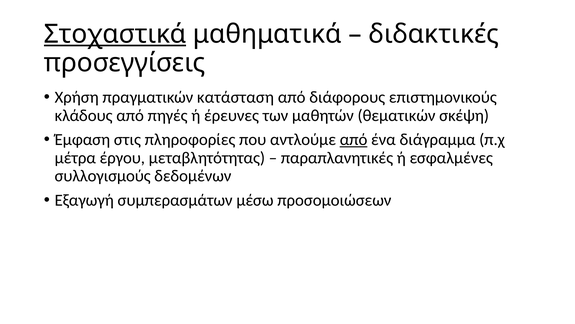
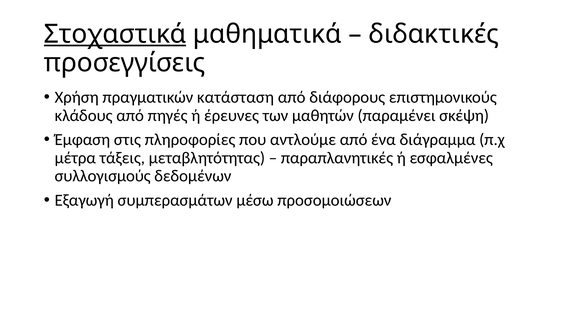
θεματικών: θεματικών -> παραμένει
από at (354, 139) underline: present -> none
έργου: έργου -> τάξεις
